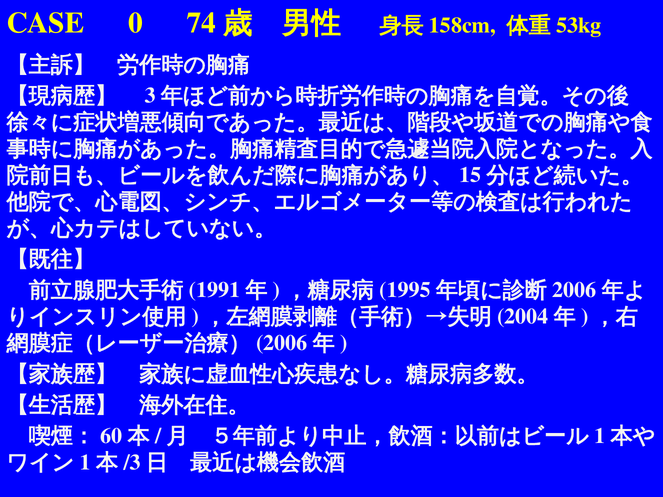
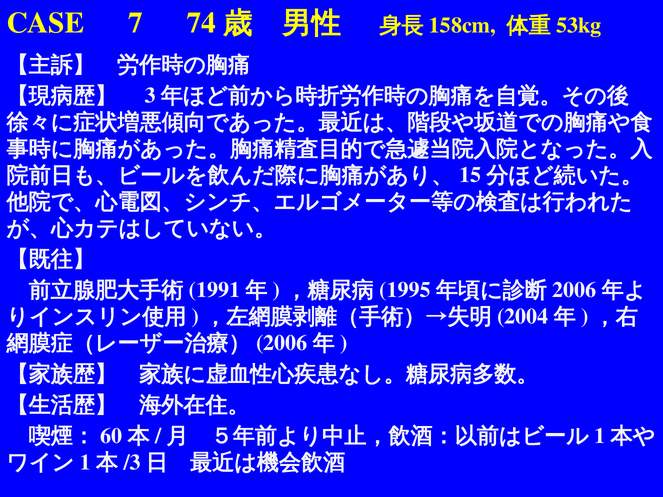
0: 0 -> 7
